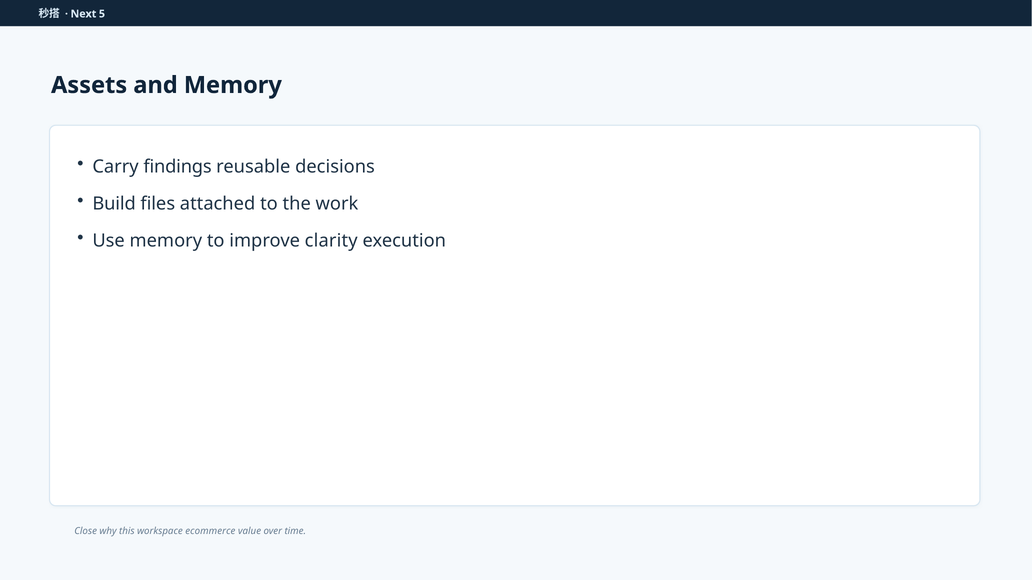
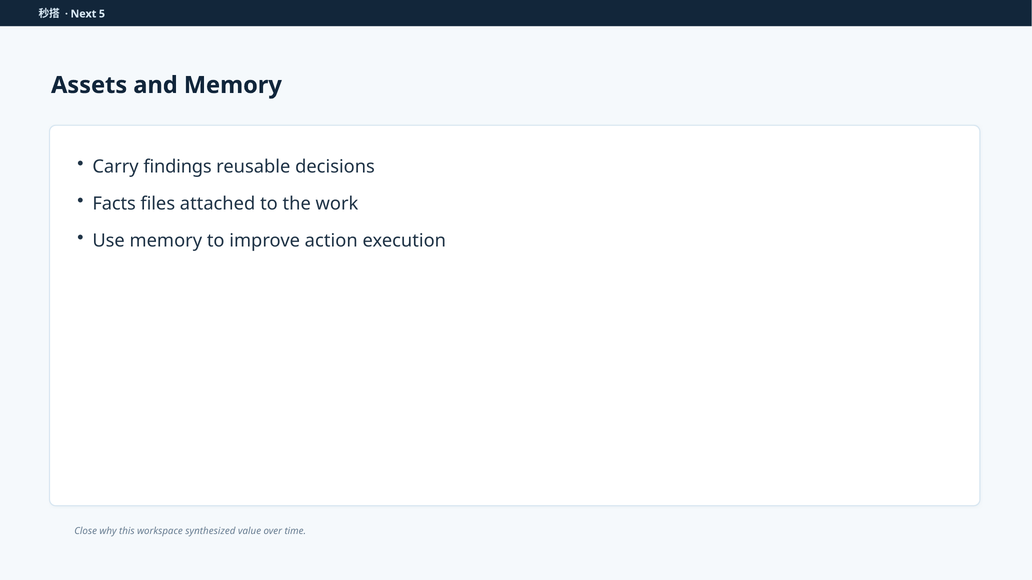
Build: Build -> Facts
clarity: clarity -> action
ecommerce: ecommerce -> synthesized
